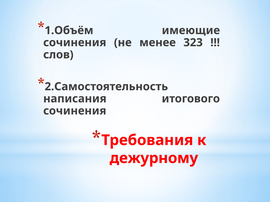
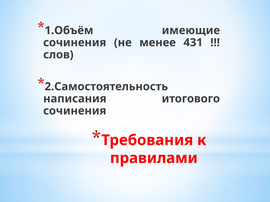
323: 323 -> 431
дежурному: дежурному -> правилами
